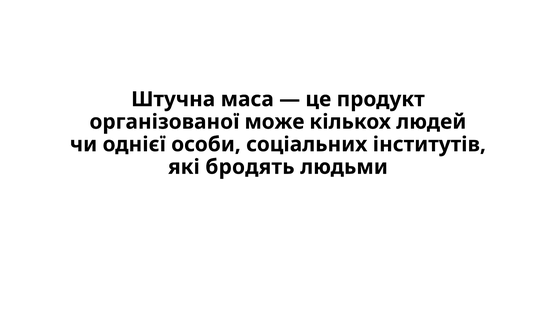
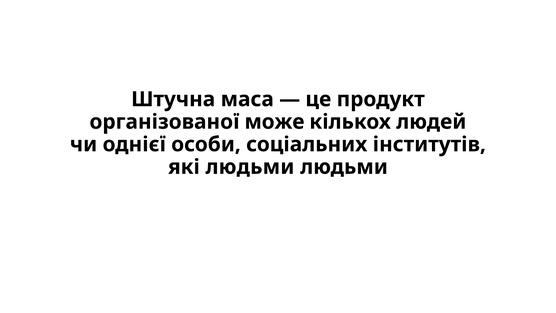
які бродять: бродять -> людьми
